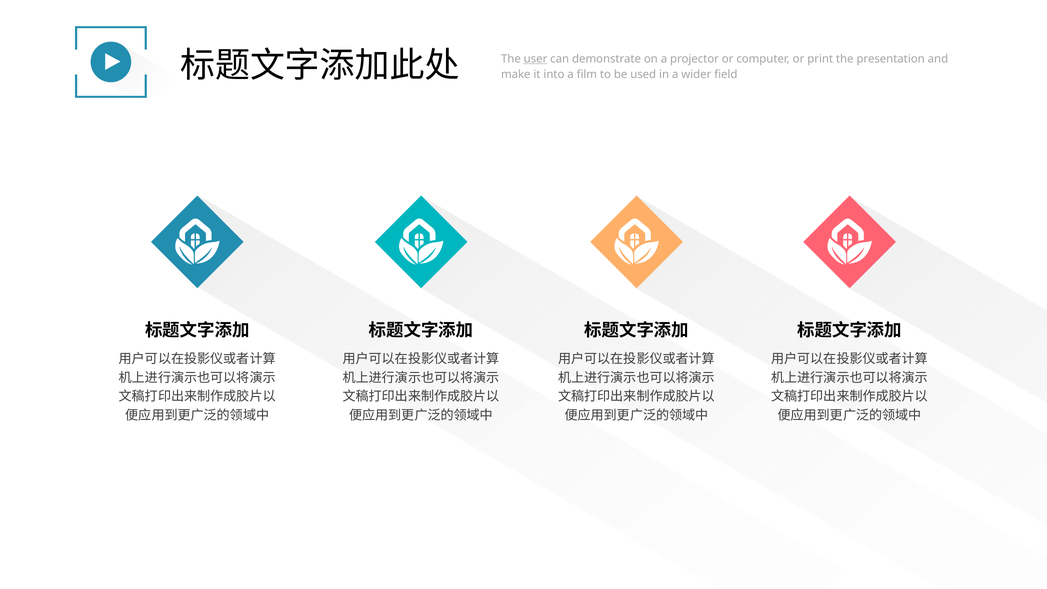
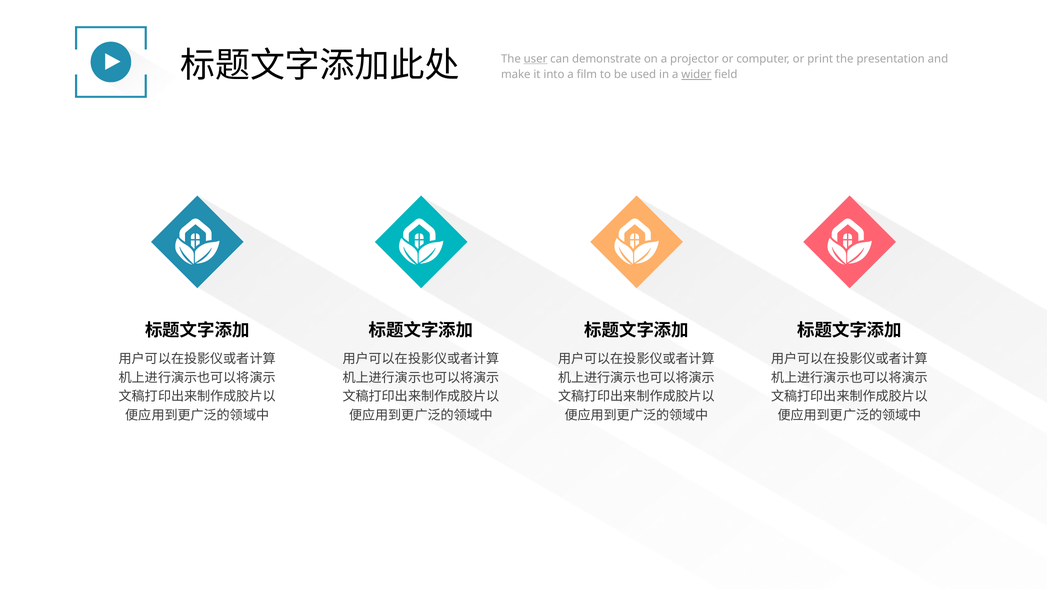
wider underline: none -> present
